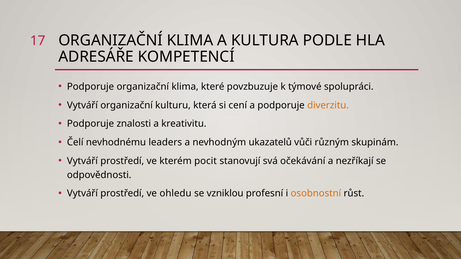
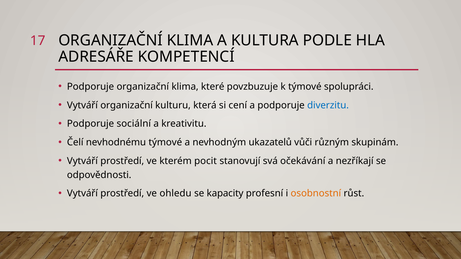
diverzitu colour: orange -> blue
znalosti: znalosti -> sociální
nevhodnému leaders: leaders -> týmové
vzniklou: vzniklou -> kapacity
